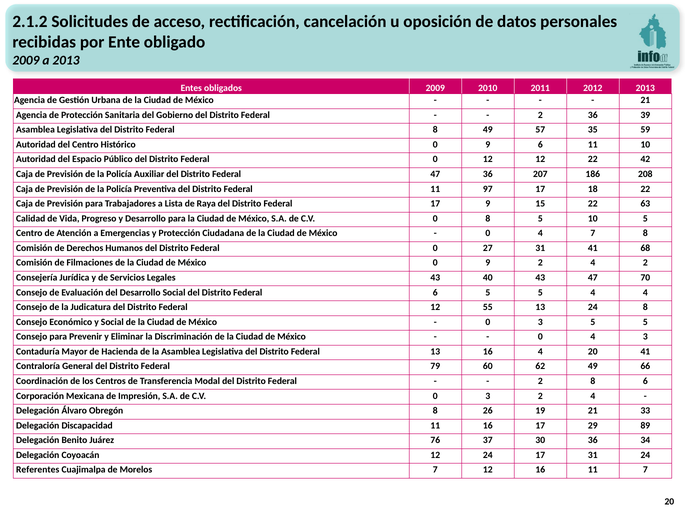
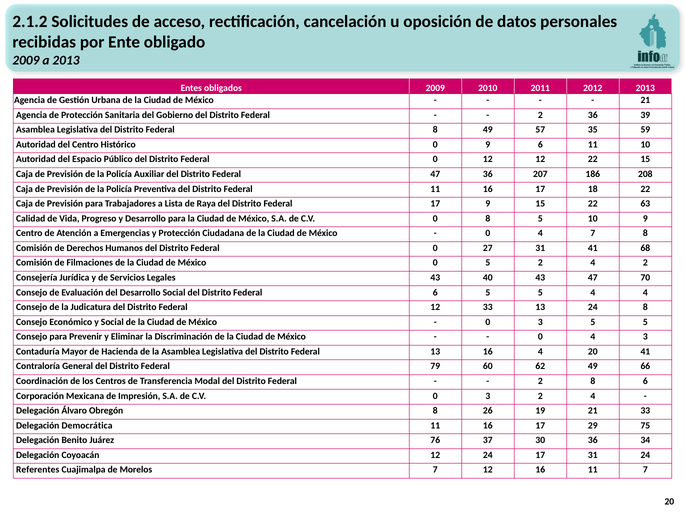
22 42: 42 -> 15
Federal 11 97: 97 -> 16
10 5: 5 -> 9
México 0 9: 9 -> 5
12 55: 55 -> 33
Discapacidad: Discapacidad -> Democrática
89: 89 -> 75
